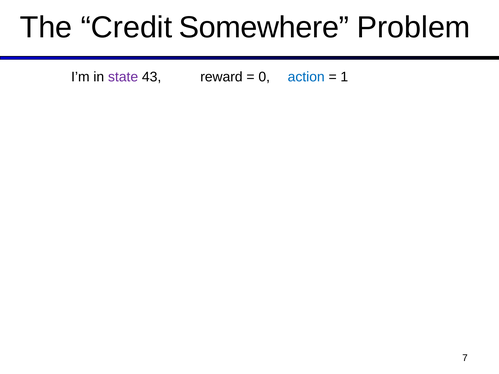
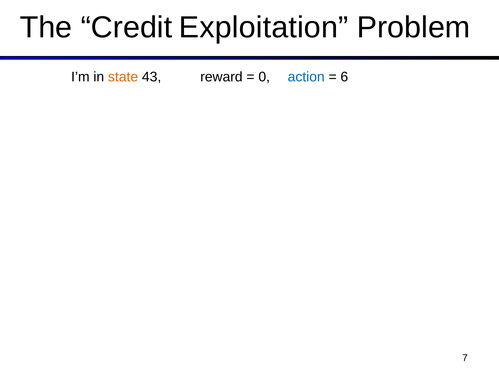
Somewhere: Somewhere -> Exploitation
state colour: purple -> orange
1: 1 -> 6
